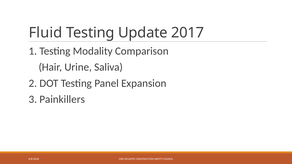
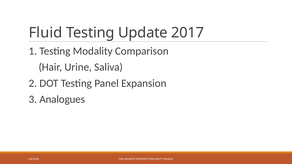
Painkillers: Painkillers -> Analogues
